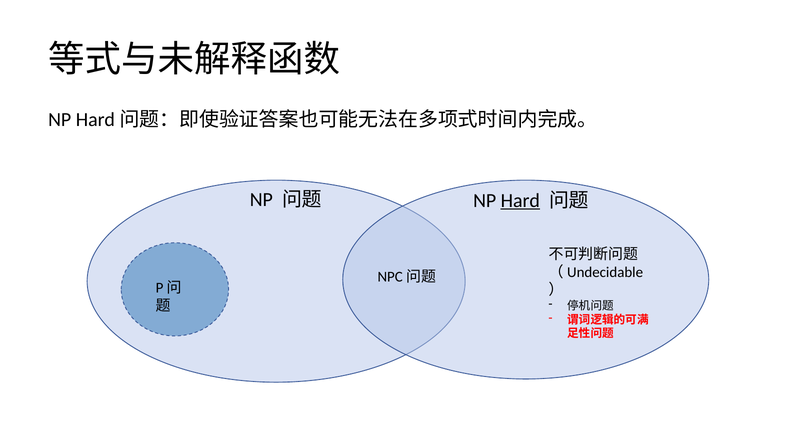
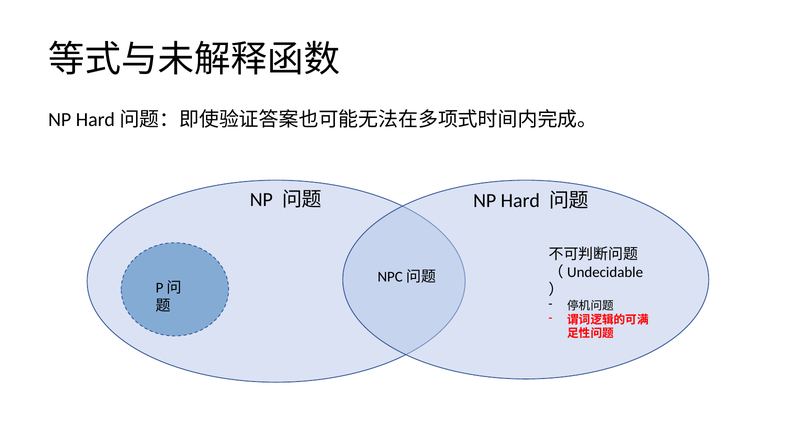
Hard underline: present -> none
